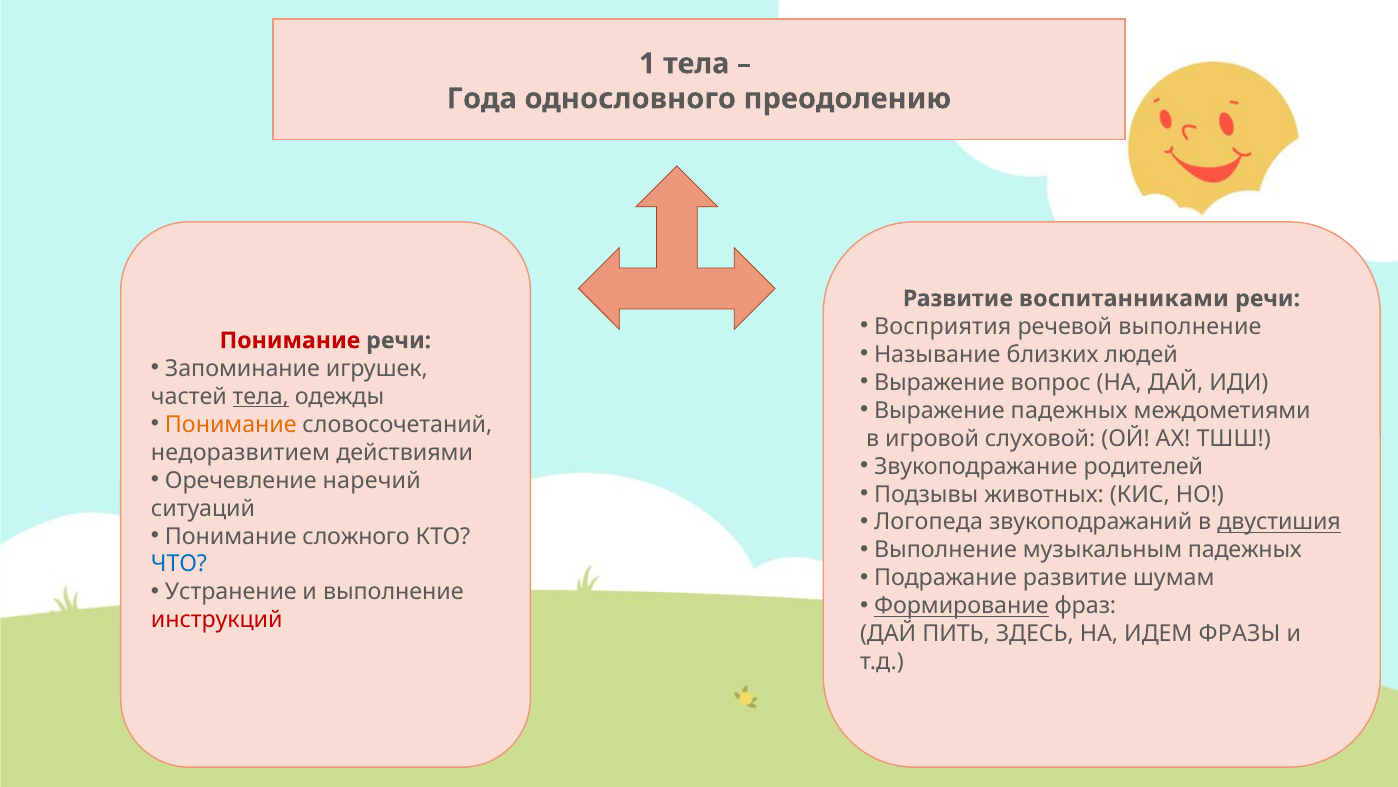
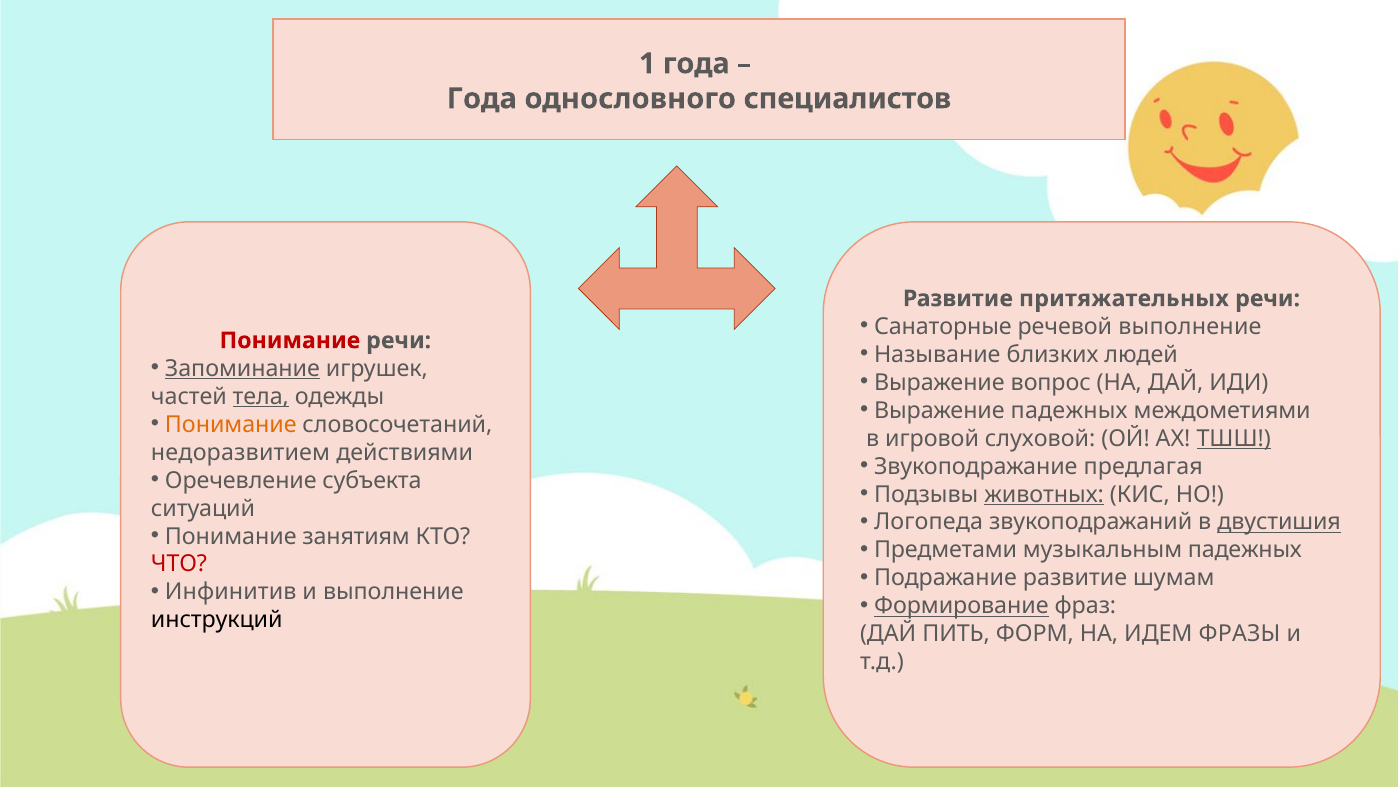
1 тела: тела -> года
преодолению: преодолению -> специалистов
воспитанниками: воспитанниками -> притяжательных
Восприятия: Восприятия -> Санаторные
Запоминание underline: none -> present
ТШШ underline: none -> present
родителей: родителей -> предлагая
наречий: наречий -> субъекта
животных underline: none -> present
сложного: сложного -> занятиям
Выполнение at (945, 550): Выполнение -> Предметами
ЧТО colour: blue -> red
Устранение: Устранение -> Инфинитив
инструкций colour: red -> black
ЗДЕСЬ: ЗДЕСЬ -> ФОРМ
